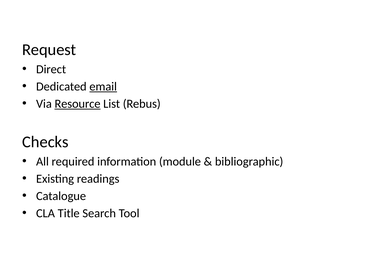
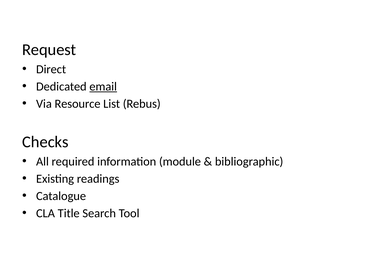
Resource underline: present -> none
